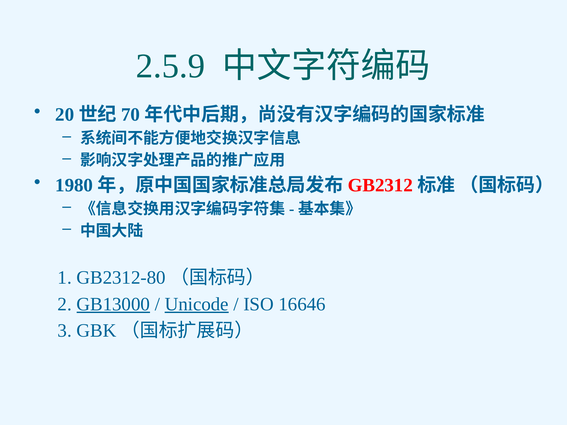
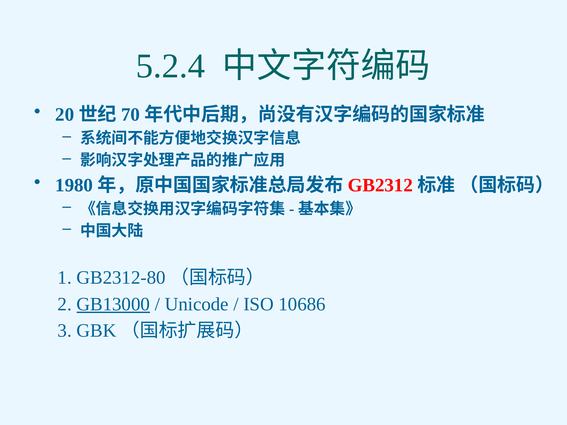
2.5.9: 2.5.9 -> 5.2.4
Unicode underline: present -> none
16646: 16646 -> 10686
